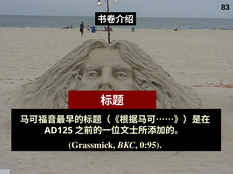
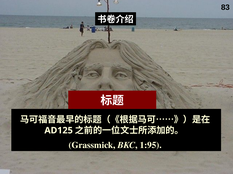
0:95: 0:95 -> 1:95
